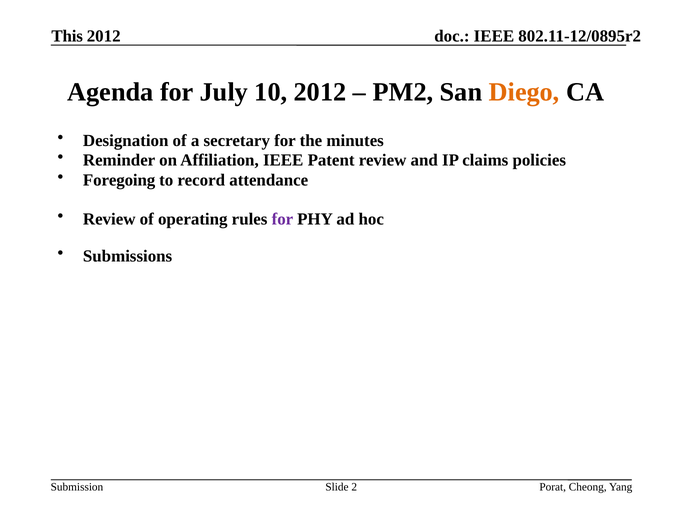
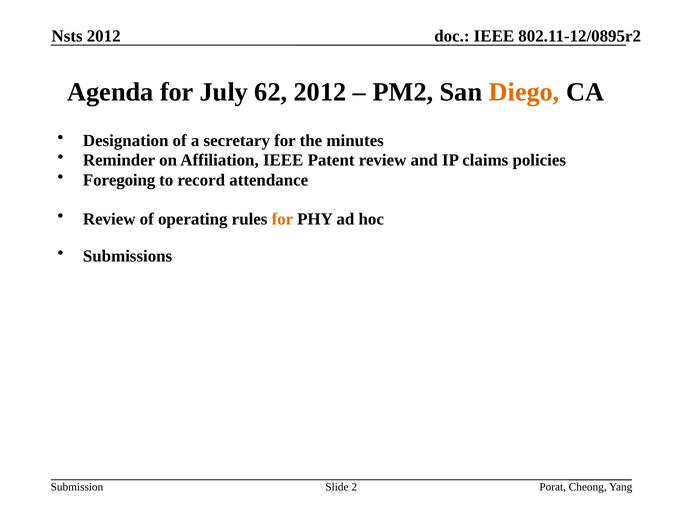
This: This -> Nsts
10: 10 -> 62
for at (282, 219) colour: purple -> orange
